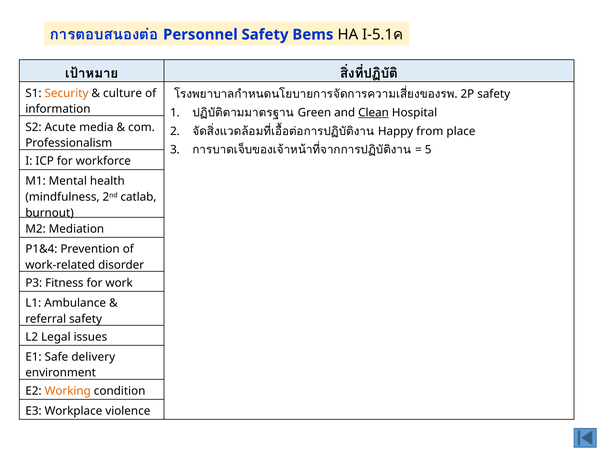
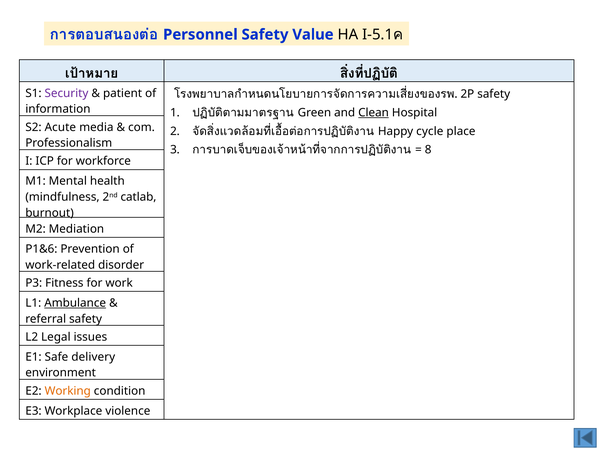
Bems: Bems -> Value
Security colour: orange -> purple
culture: culture -> patient
from: from -> cycle
5: 5 -> 8
P1&4: P1&4 -> P1&6
Ambulance underline: none -> present
